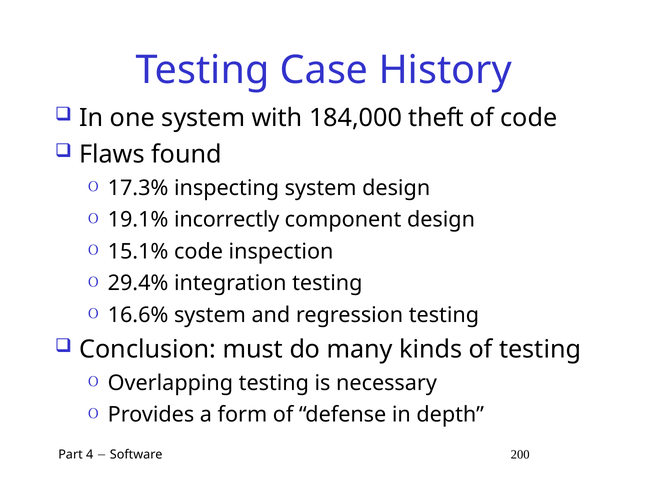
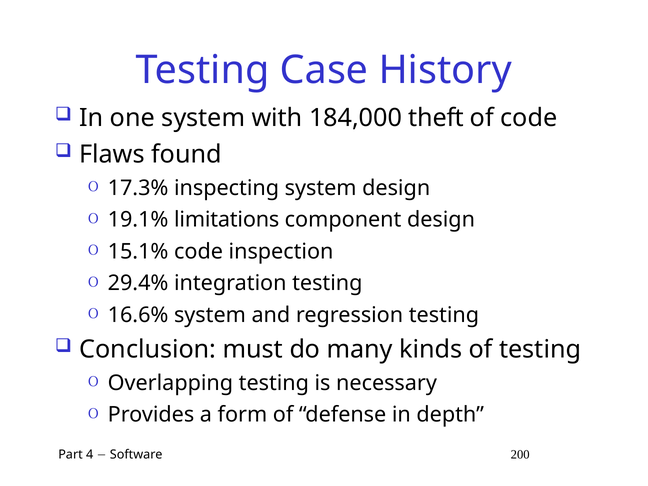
incorrectly: incorrectly -> limitations
